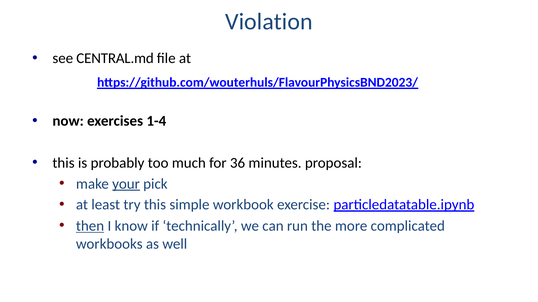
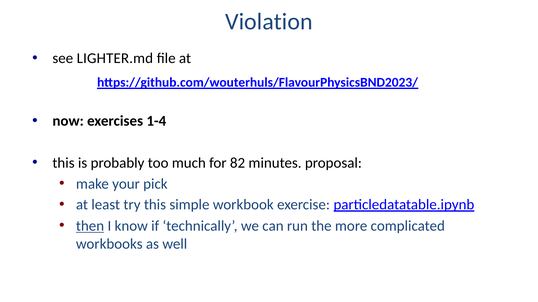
CENTRAL.md: CENTRAL.md -> LIGHTER.md
36: 36 -> 82
your underline: present -> none
